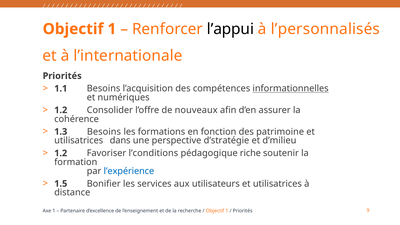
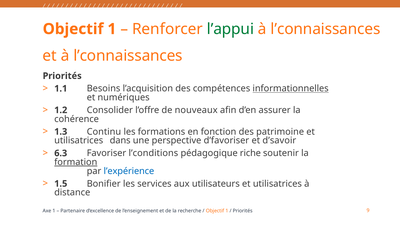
l’appui colour: black -> green
l’personnalisés at (325, 29): l’personnalisés -> l’connaissances
et à l’internationale: l’internationale -> l’connaissances
1.3 Besoins: Besoins -> Continu
d’stratégie: d’stratégie -> d’favoriser
d’milieu: d’milieu -> d’savoir
1.2 at (61, 153): 1.2 -> 6.3
formation underline: none -> present
